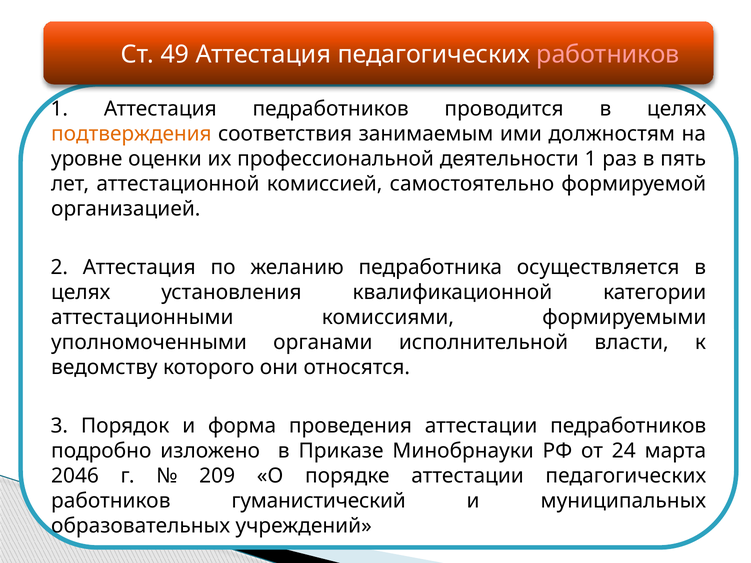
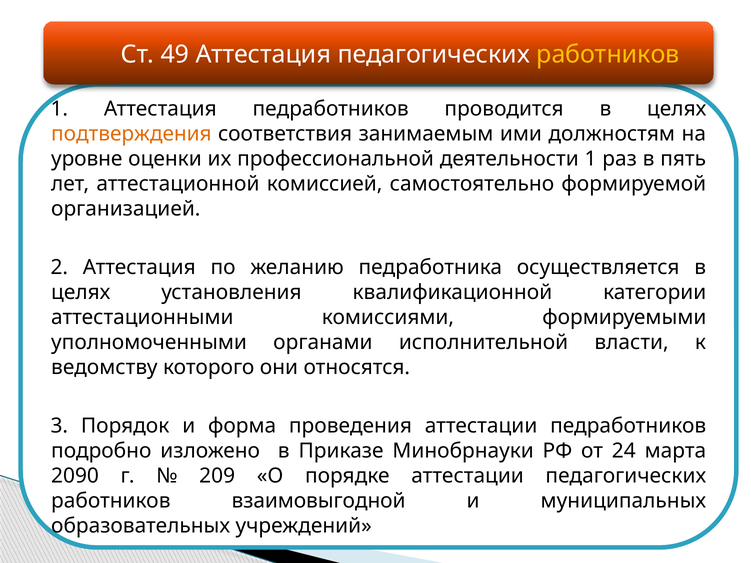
работников at (608, 55) colour: pink -> yellow
2046: 2046 -> 2090
гуманистический: гуманистический -> взаимовыгодной
